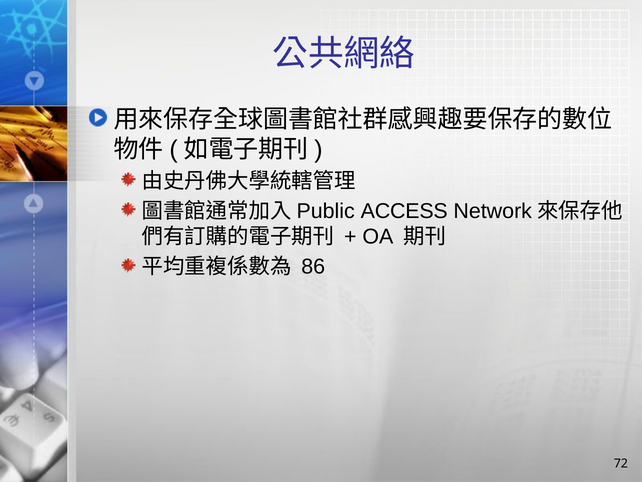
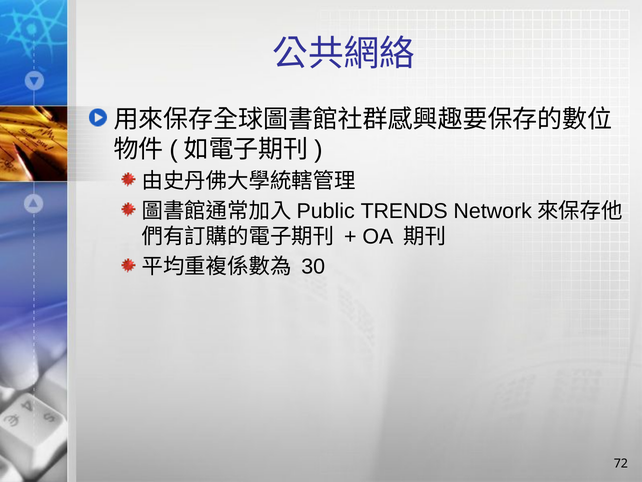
ACCESS: ACCESS -> TRENDS
86: 86 -> 30
